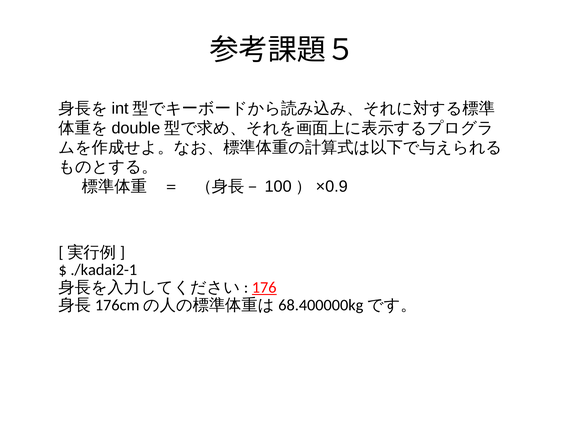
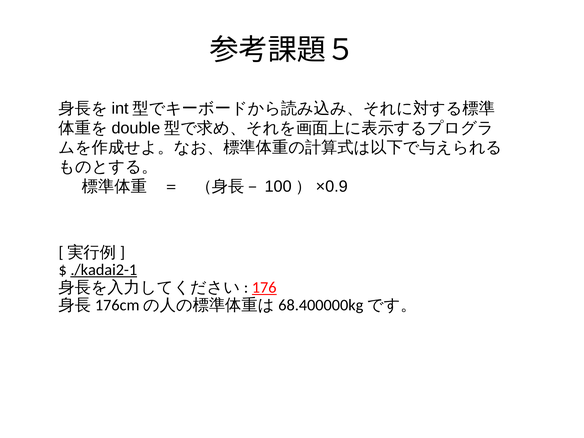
./kadai2-1 underline: none -> present
